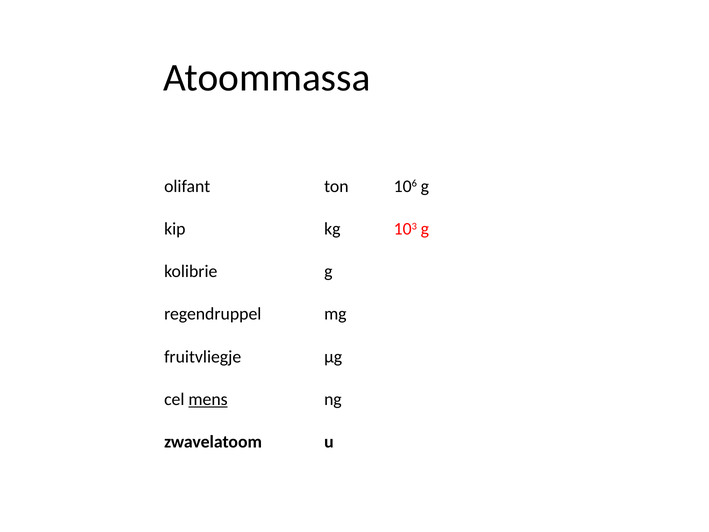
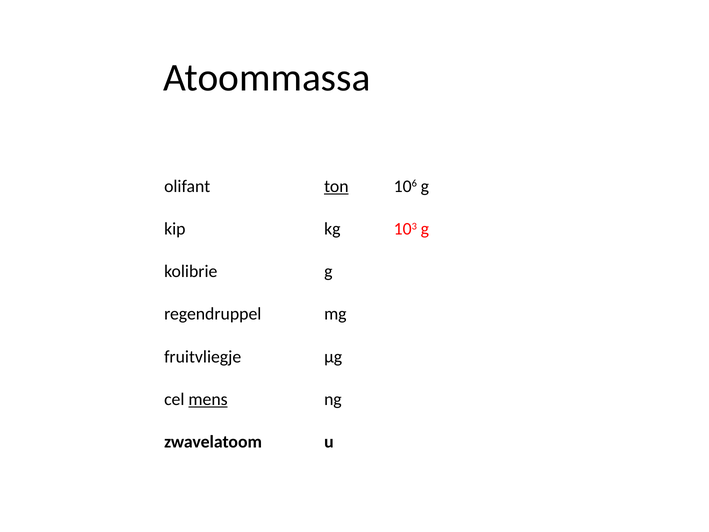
ton underline: none -> present
